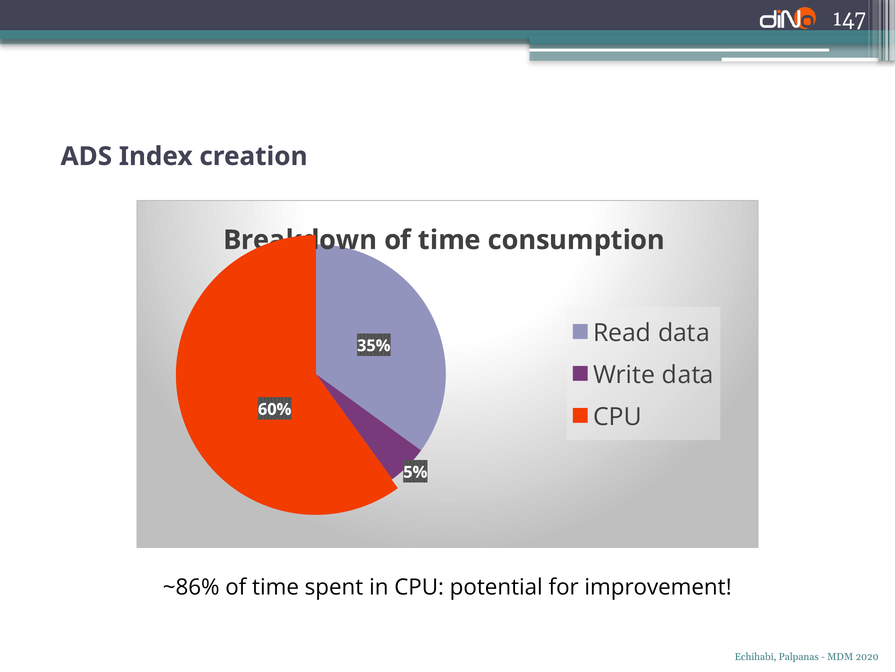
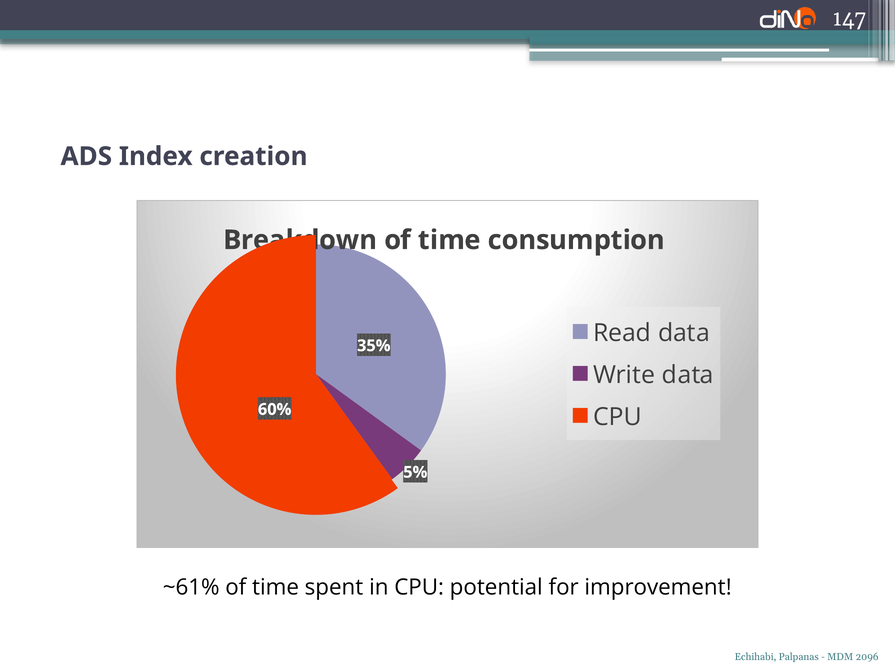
~86%: ~86% -> ~61%
2020: 2020 -> 2096
